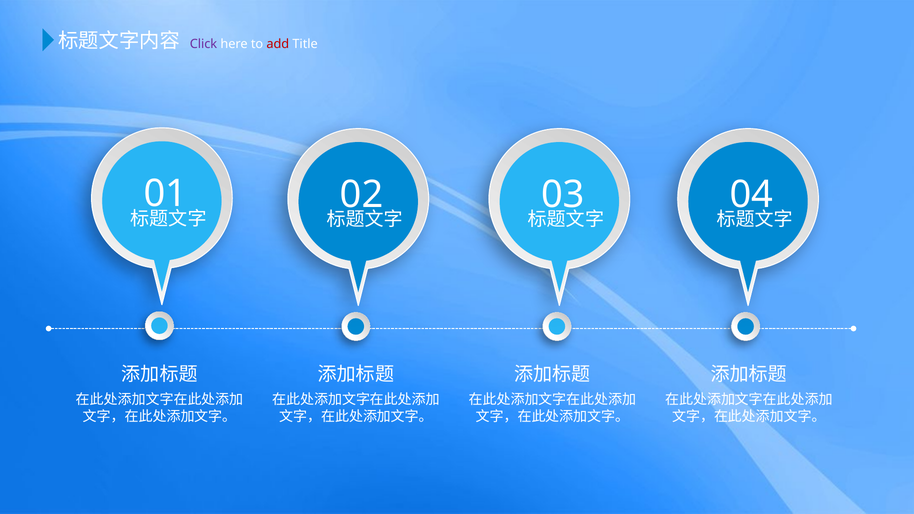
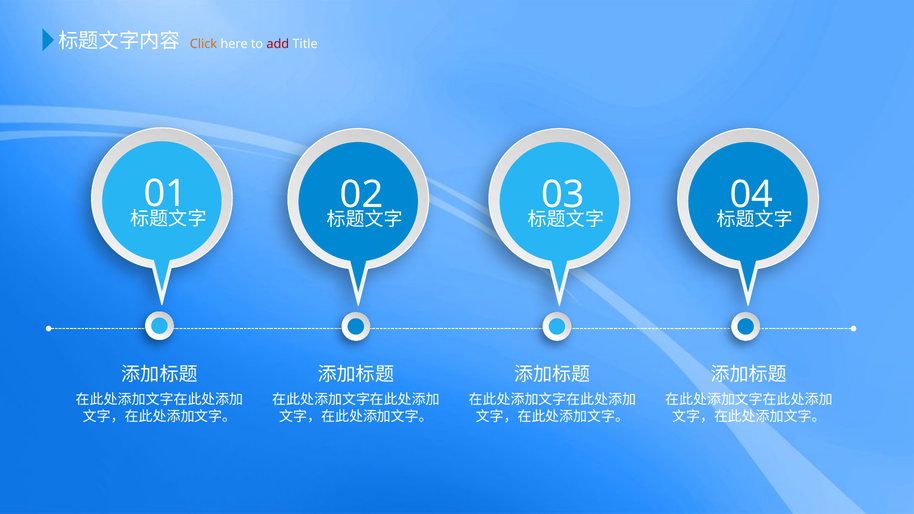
Click colour: purple -> orange
